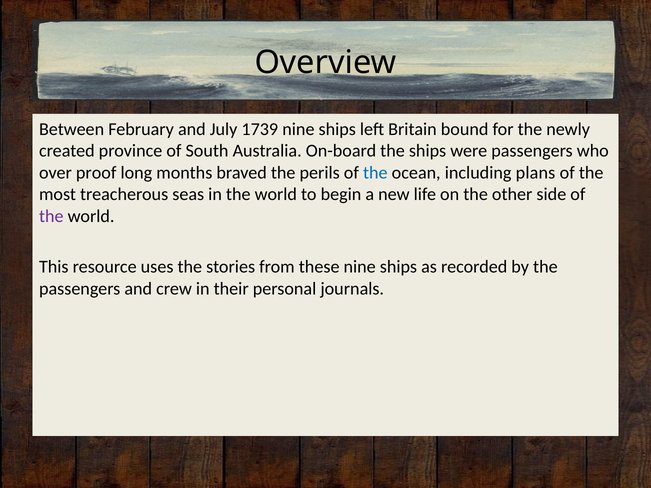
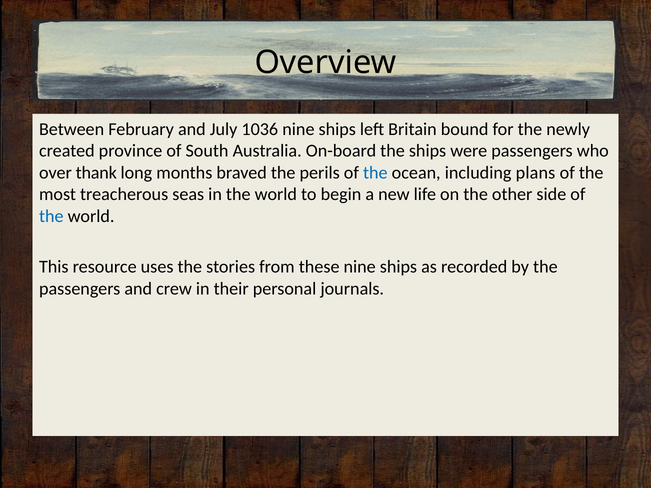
1739: 1739 -> 1036
proof: proof -> thank
the at (51, 216) colour: purple -> blue
